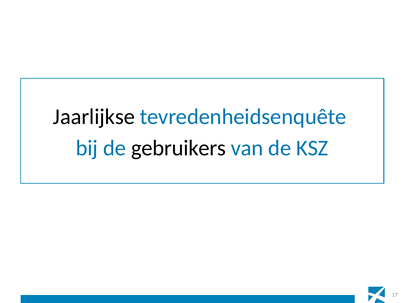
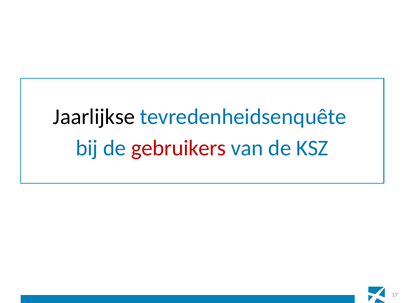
gebruikers colour: black -> red
